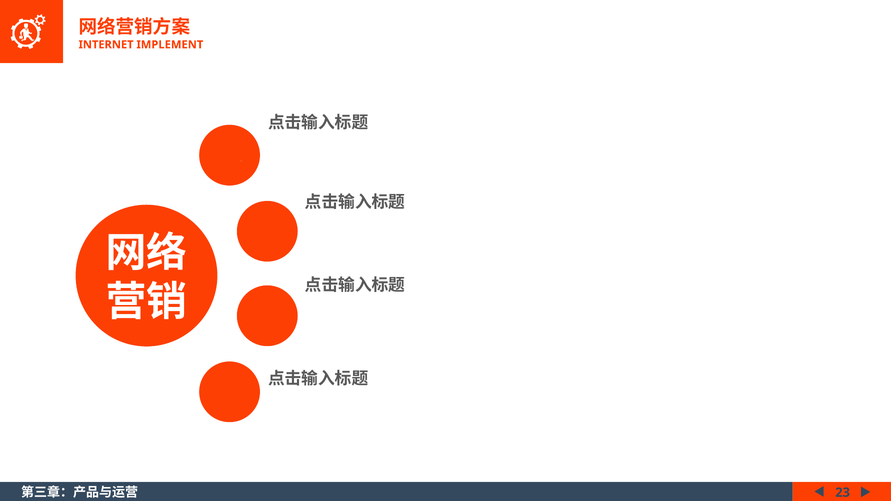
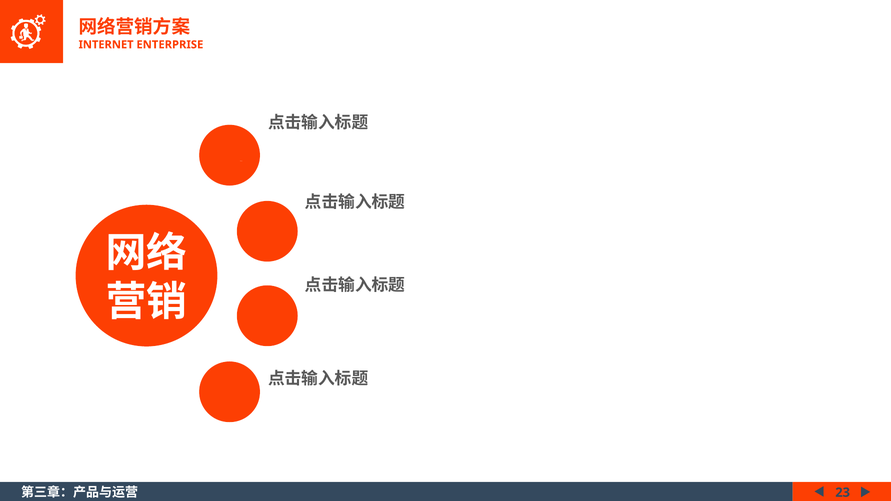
IMPLEMENT: IMPLEMENT -> ENTERPRISE
